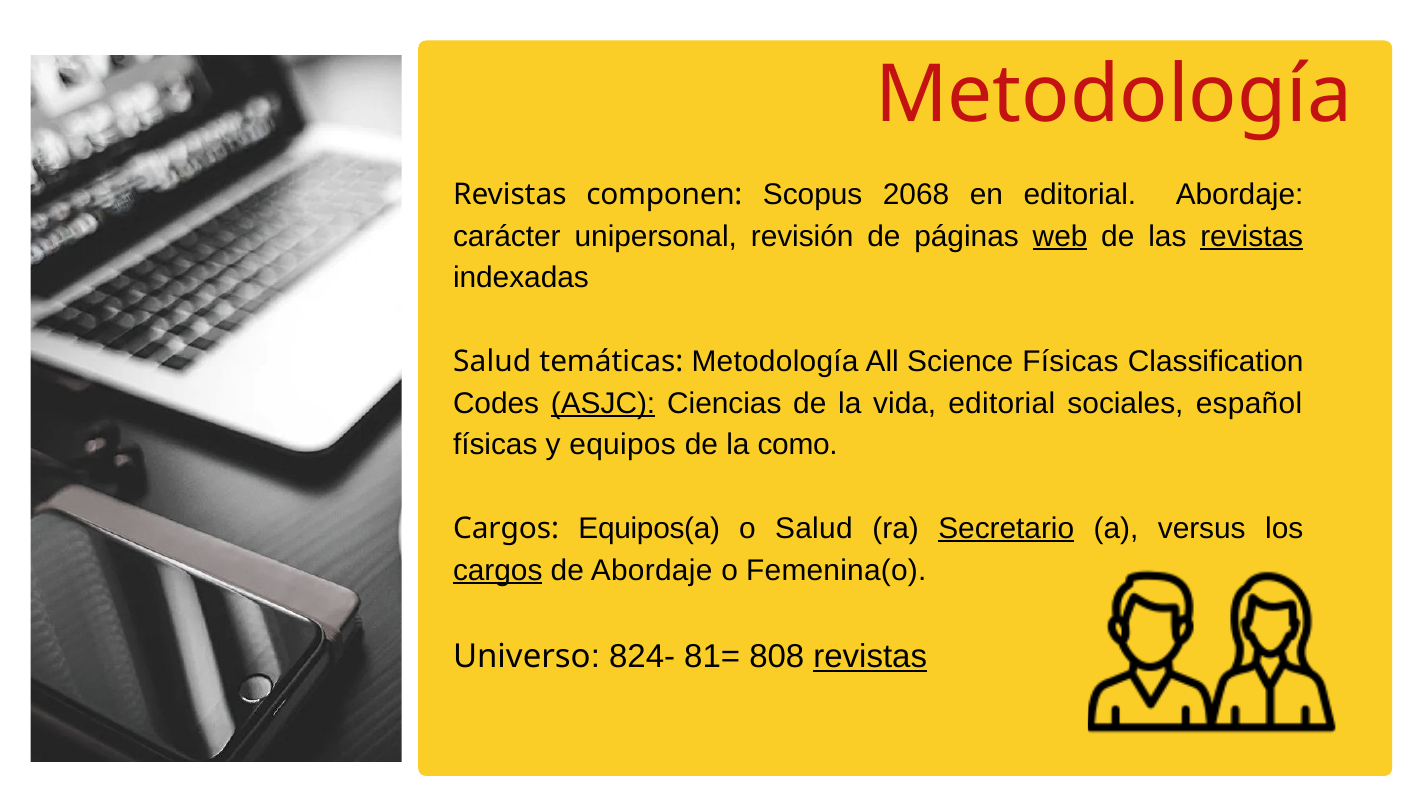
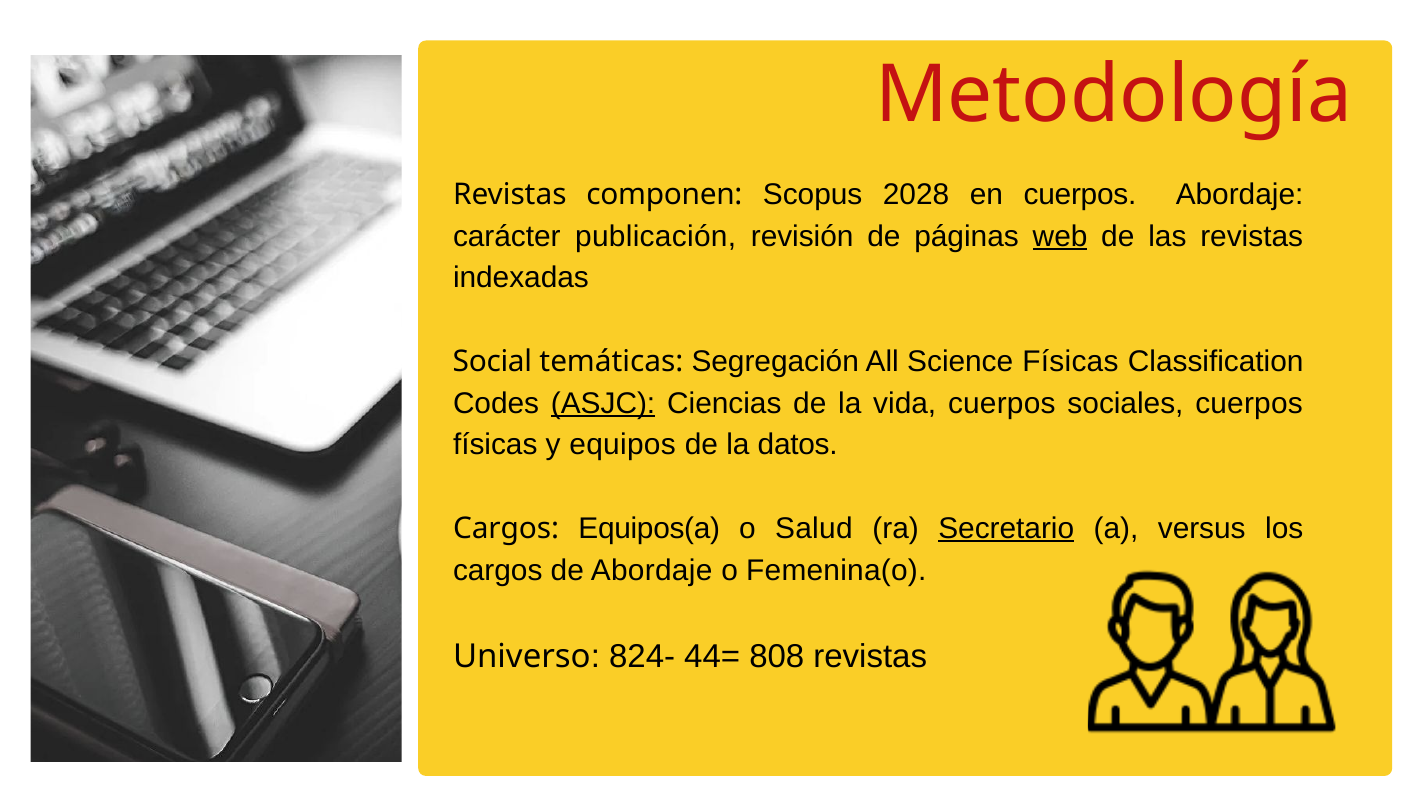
2068: 2068 -> 2028
en editorial: editorial -> cuerpos
unipersonal: unipersonal -> publicación
revistas at (1252, 236) underline: present -> none
Salud at (492, 361): Salud -> Social
temáticas Metodología: Metodología -> Segregación
vida editorial: editorial -> cuerpos
sociales español: español -> cuerpos
como: como -> datos
cargos at (498, 570) underline: present -> none
81=: 81= -> 44=
revistas at (870, 656) underline: present -> none
